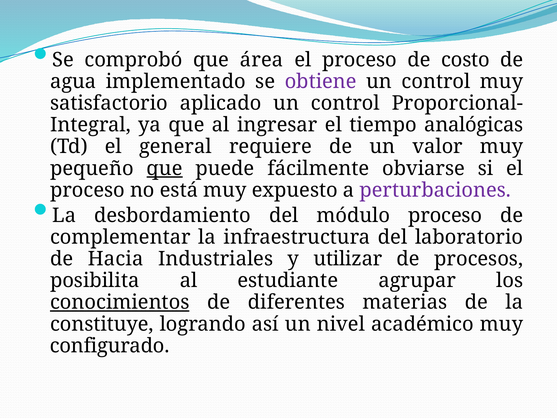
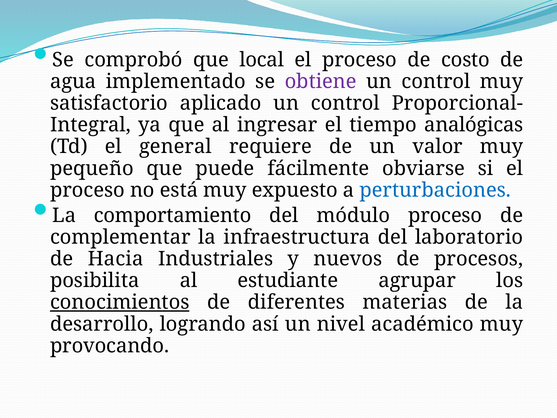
área: área -> local
que at (165, 168) underline: present -> none
perturbaciones colour: purple -> blue
desbordamiento: desbordamiento -> comportamiento
utilizar: utilizar -> nuevos
constituye: constituye -> desarrollo
configurado: configurado -> provocando
